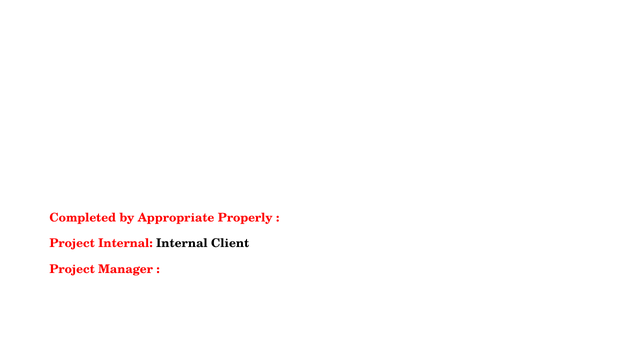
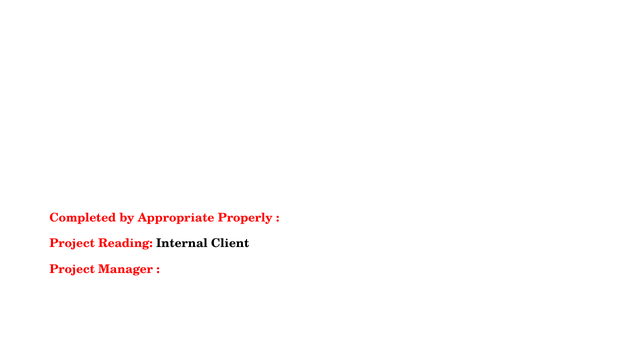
Project Internal: Internal -> Reading
